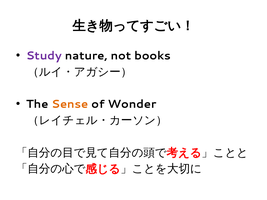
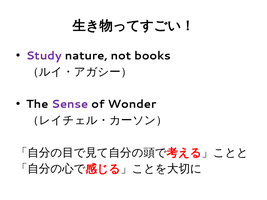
Sense colour: orange -> purple
